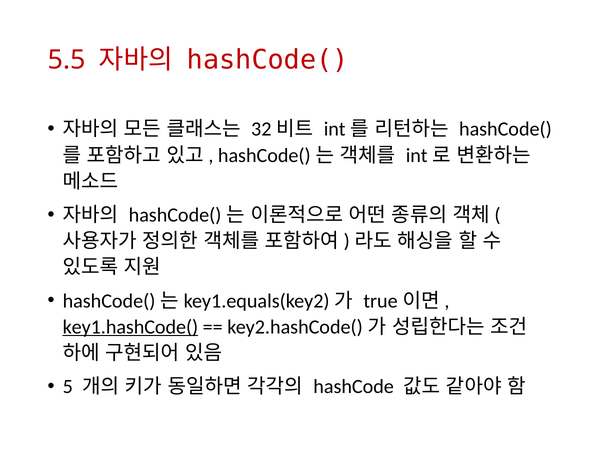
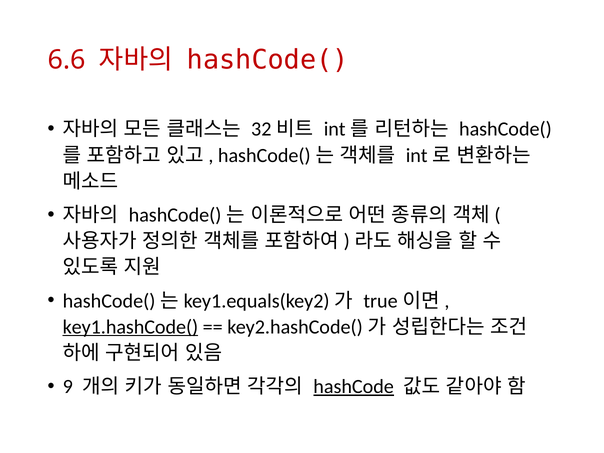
5.5: 5.5 -> 6.6
5: 5 -> 9
hashCode underline: none -> present
